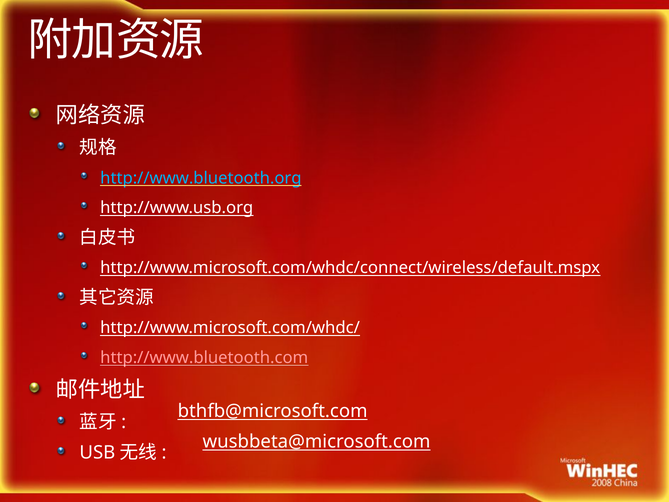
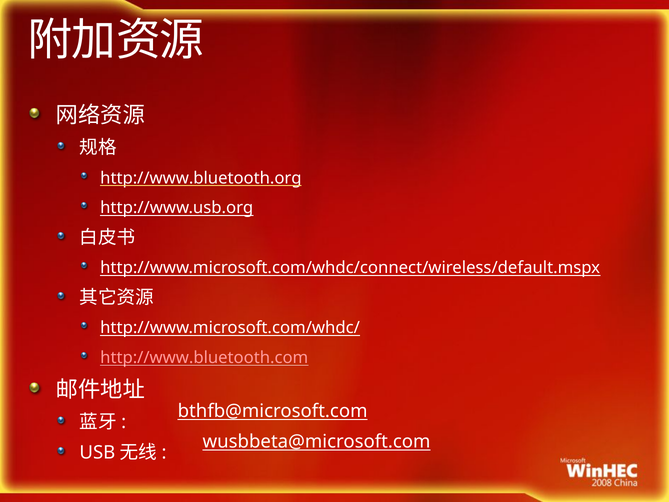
http://www.bluetooth.org colour: light blue -> white
